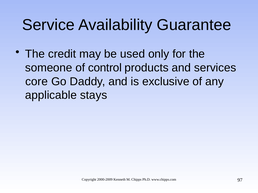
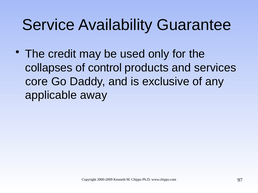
someone: someone -> collapses
stays: stays -> away
